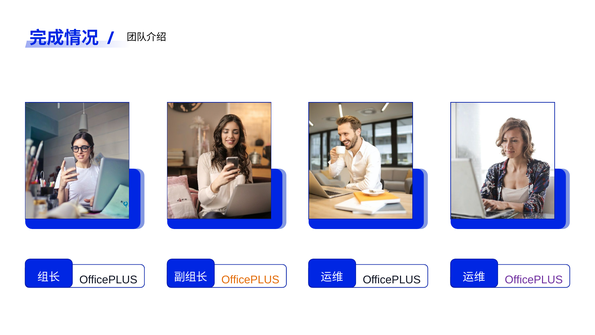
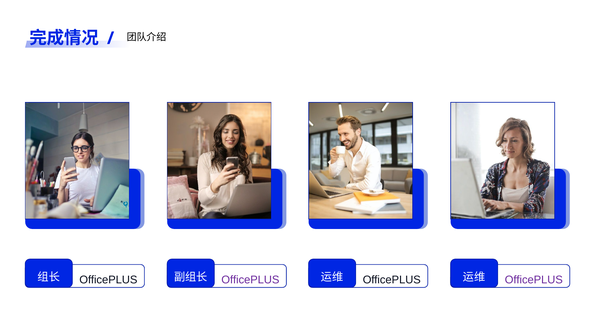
OfficePLUS at (250, 280) colour: orange -> purple
